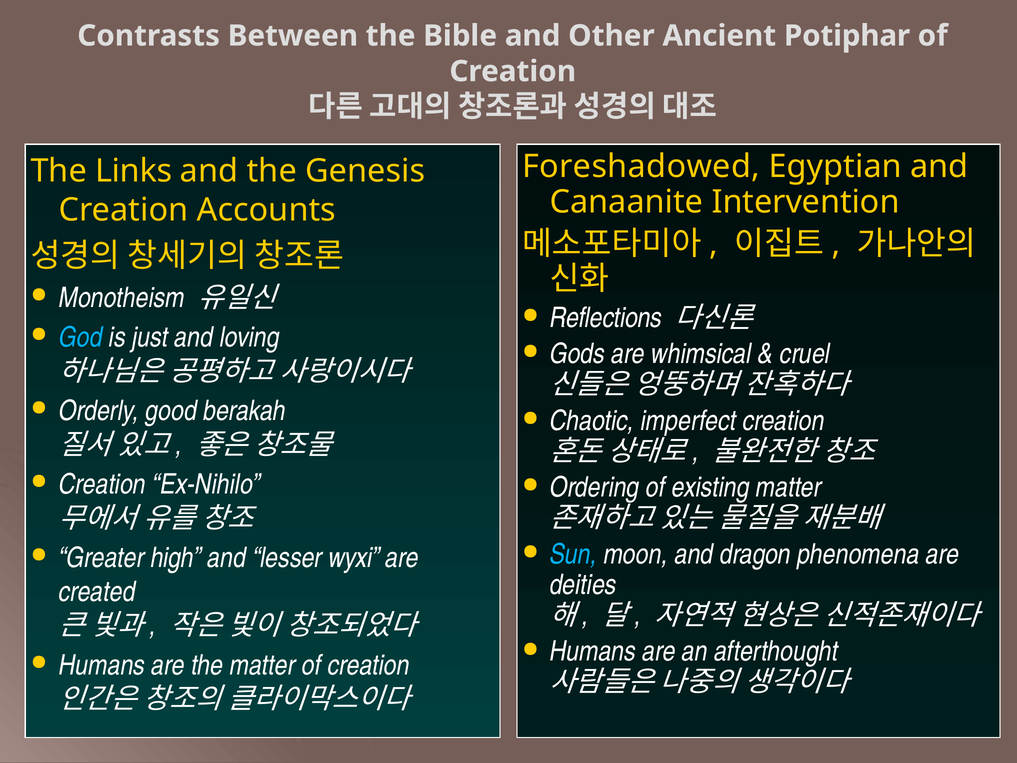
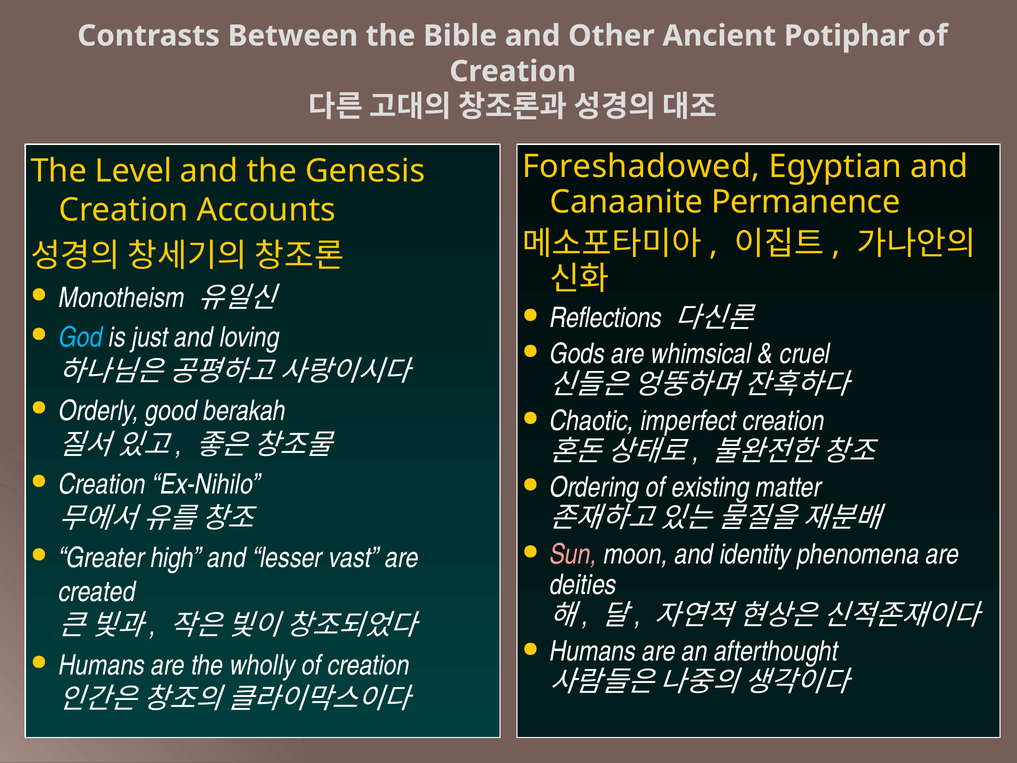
Links: Links -> Level
Intervention: Intervention -> Permanence
Sun colour: light blue -> pink
dragon: dragon -> identity
wyxi: wyxi -> vast
the matter: matter -> wholly
